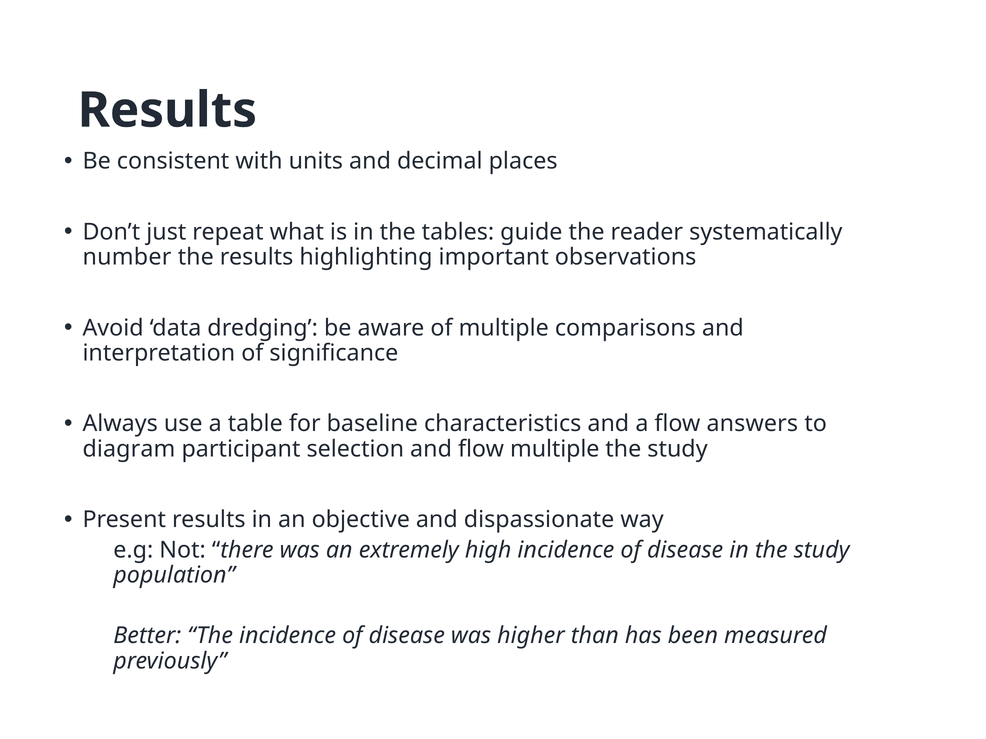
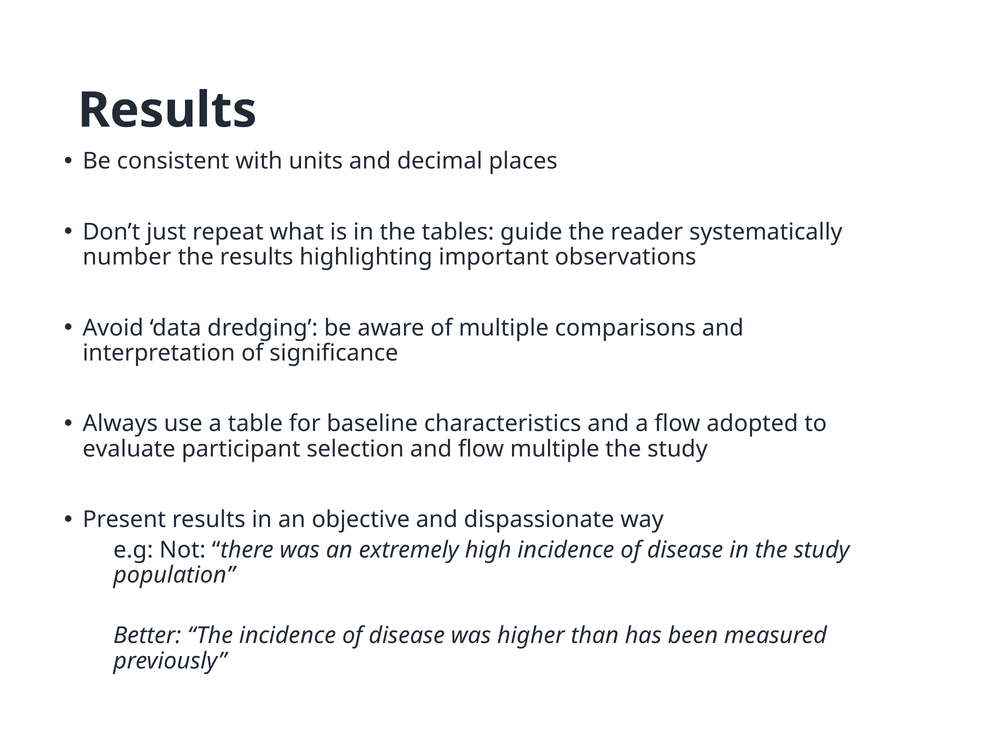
answers: answers -> adopted
diagram: diagram -> evaluate
